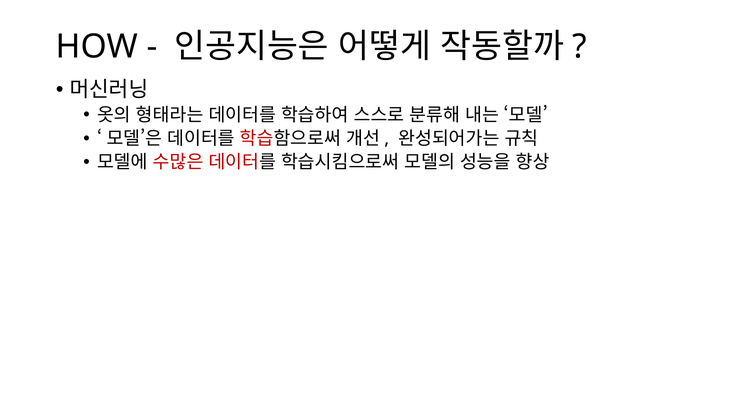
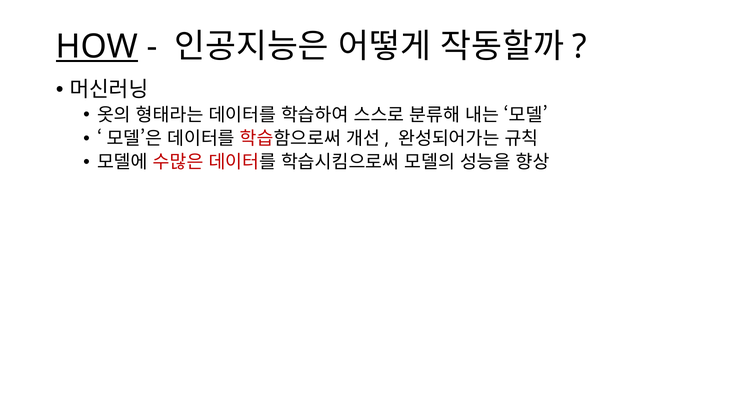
HOW underline: none -> present
